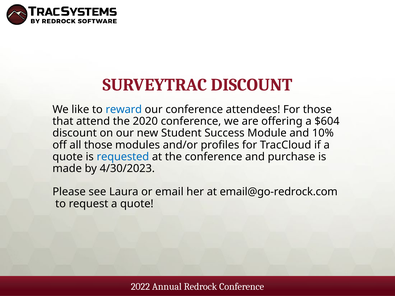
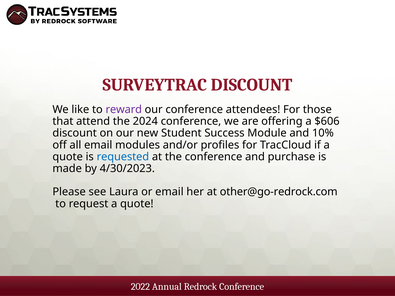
reward colour: blue -> purple
2020: 2020 -> 2024
$604: $604 -> $606
all those: those -> email
email@go-redrock.com: email@go-redrock.com -> other@go-redrock.com
